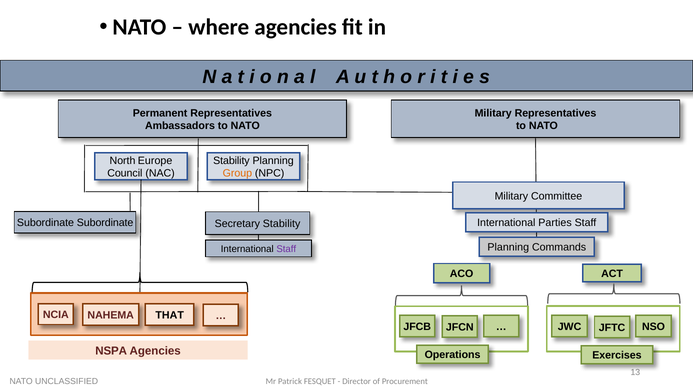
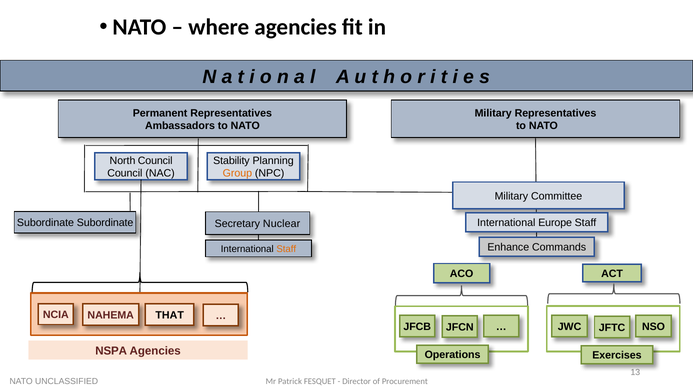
North Europe: Europe -> Council
Parties: Parties -> Europe
Secretary Stability: Stability -> Nuclear
Planning at (508, 247): Planning -> Enhance
Staff at (286, 249) colour: purple -> orange
